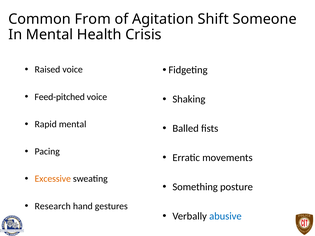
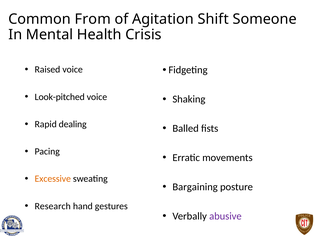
Feed-pitched: Feed-pitched -> Look-pitched
Rapid mental: mental -> dealing
Something: Something -> Bargaining
abusive colour: blue -> purple
